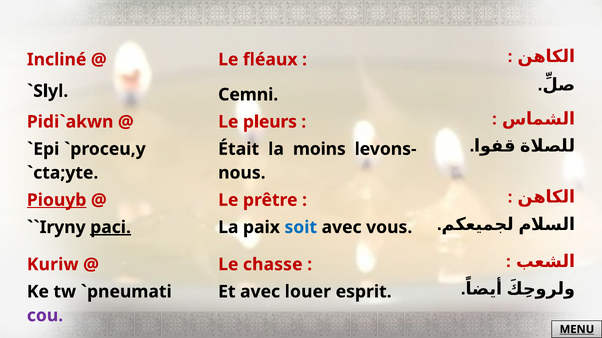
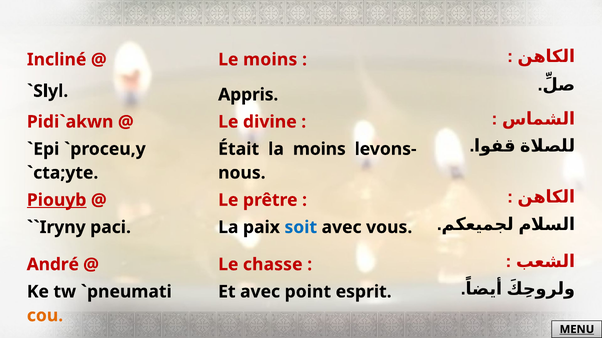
Le fléaux: fléaux -> moins
Cemni: Cemni -> Appris
pleurs: pleurs -> divine
paci underline: present -> none
Kuriw: Kuriw -> André
louer: louer -> point
cou colour: purple -> orange
